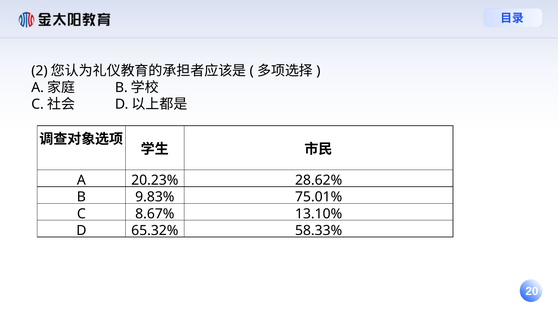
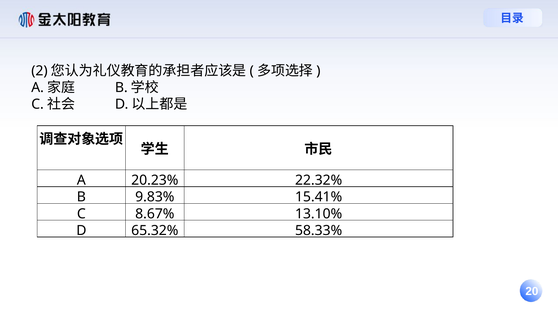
28.62%: 28.62% -> 22.32%
75.01%: 75.01% -> 15.41%
